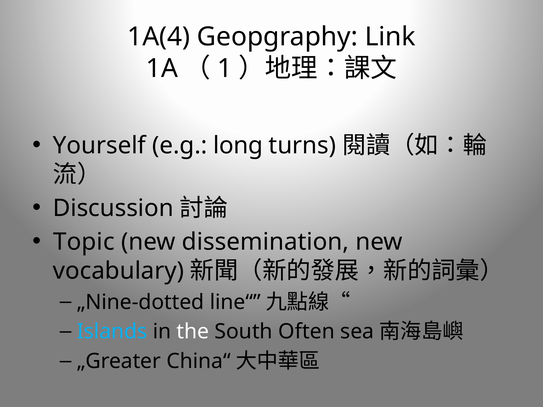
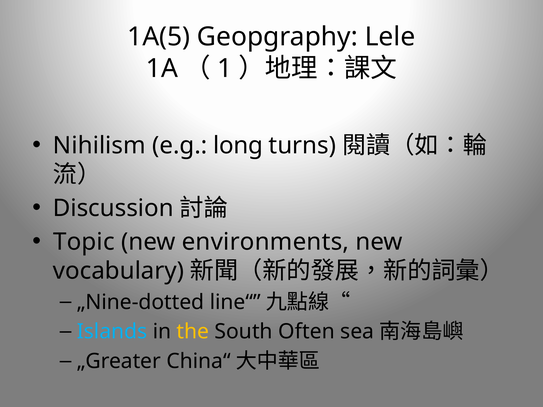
1A(4: 1A(4 -> 1A(5
Link: Link -> Lele
Yourself: Yourself -> Nihilism
dissemination: dissemination -> environments
the colour: white -> yellow
